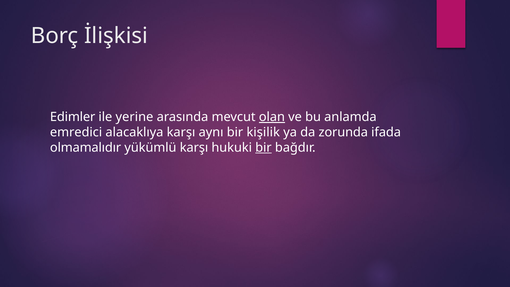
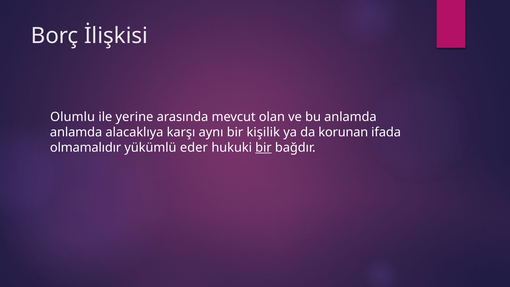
Edimler: Edimler -> Olumlu
olan underline: present -> none
emredici at (76, 132): emredici -> anlamda
zorunda: zorunda -> korunan
yükümlü karşı: karşı -> eder
